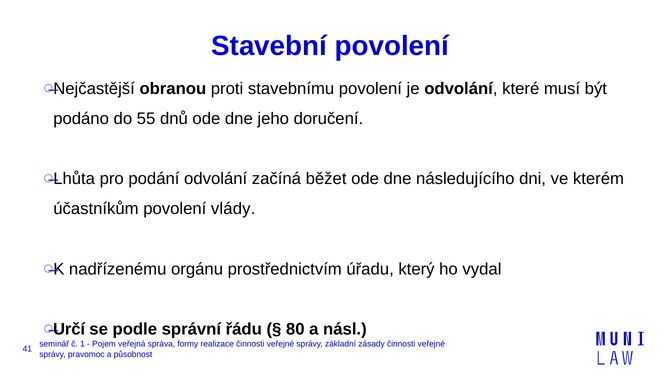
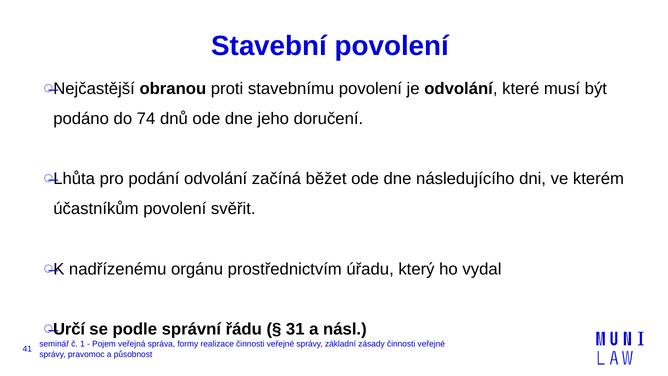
55: 55 -> 74
vlády: vlády -> svěřit
80: 80 -> 31
